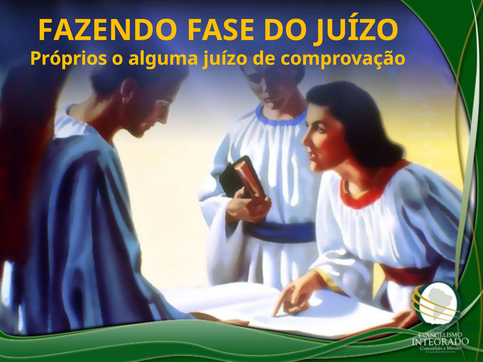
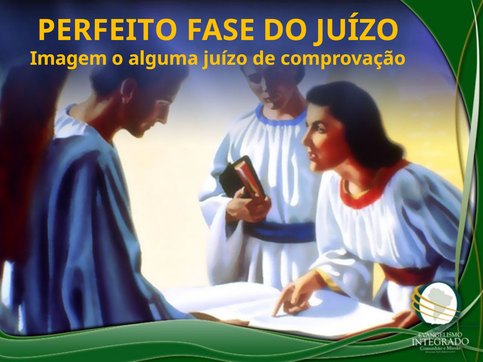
FAZENDO: FAZENDO -> PERFEITO
Próprios: Próprios -> Imagem
